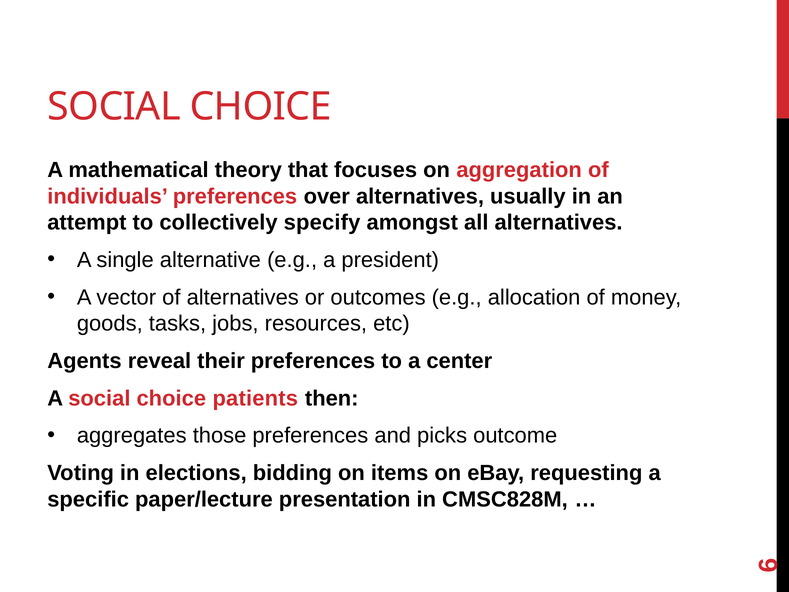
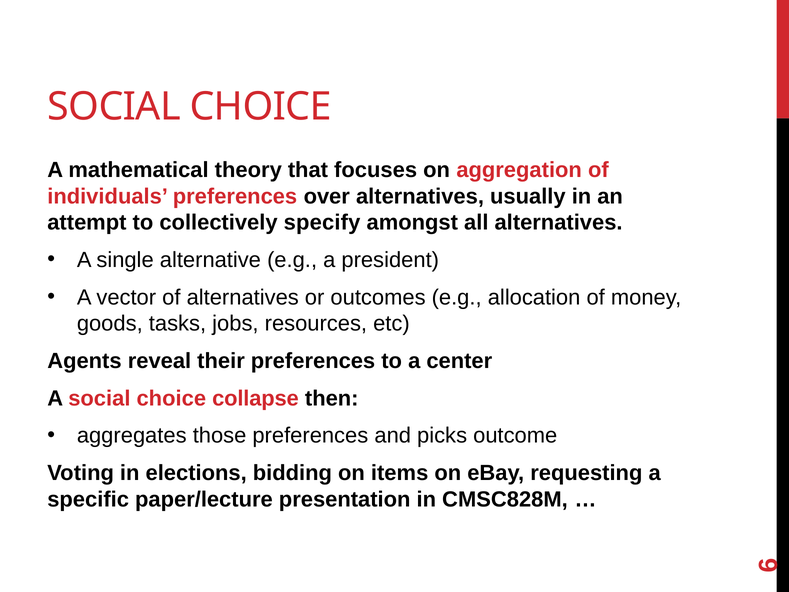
patients: patients -> collapse
